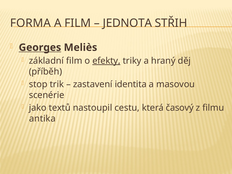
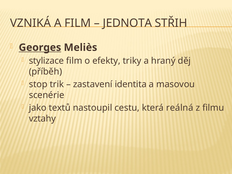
FORMA: FORMA -> VZNIKÁ
základní: základní -> stylizace
efekty underline: present -> none
časový: časový -> reálná
antika: antika -> vztahy
